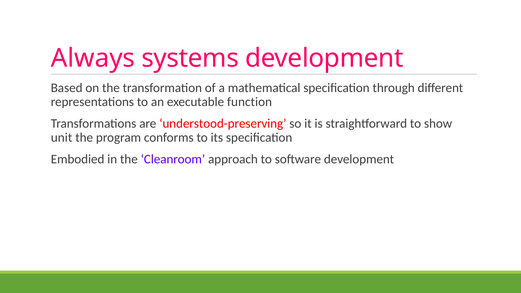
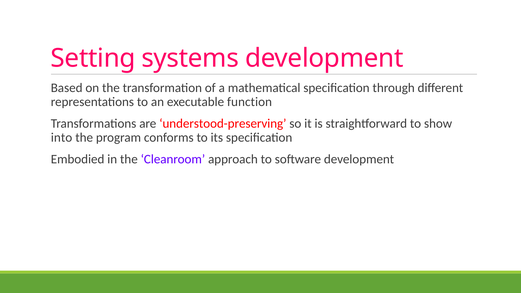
Always: Always -> Setting
unit: unit -> into
